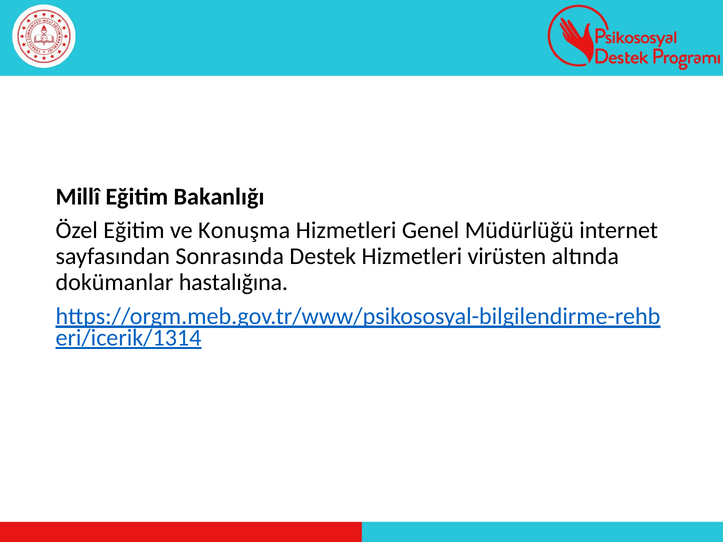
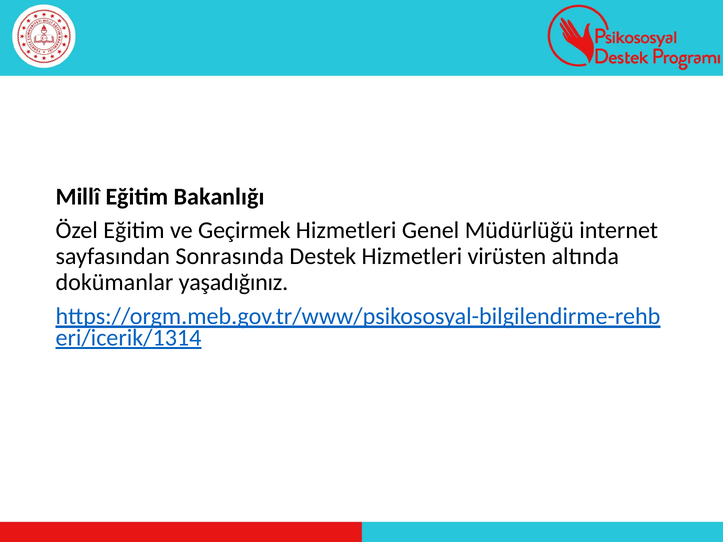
Konuşma: Konuşma -> Geçirmek
hastalığına: hastalığına -> yaşadığınız
